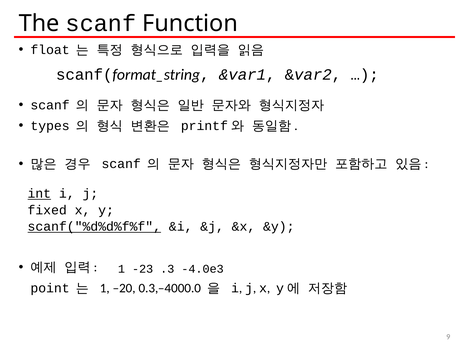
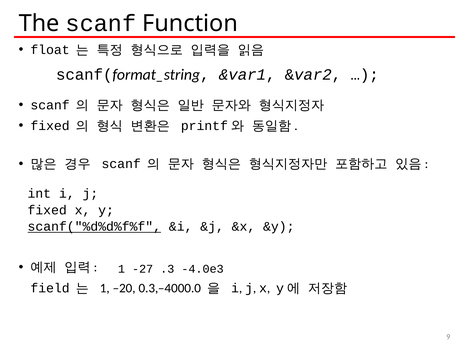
types at (50, 126): types -> fixed
int underline: present -> none
-23: -23 -> -27
point: point -> field
